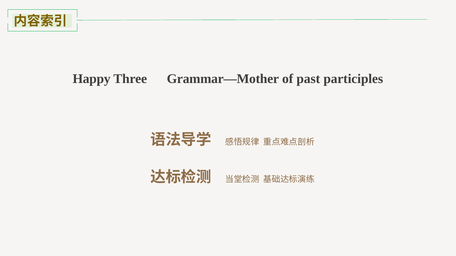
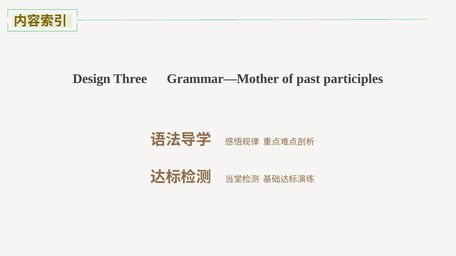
Happy: Happy -> Design
